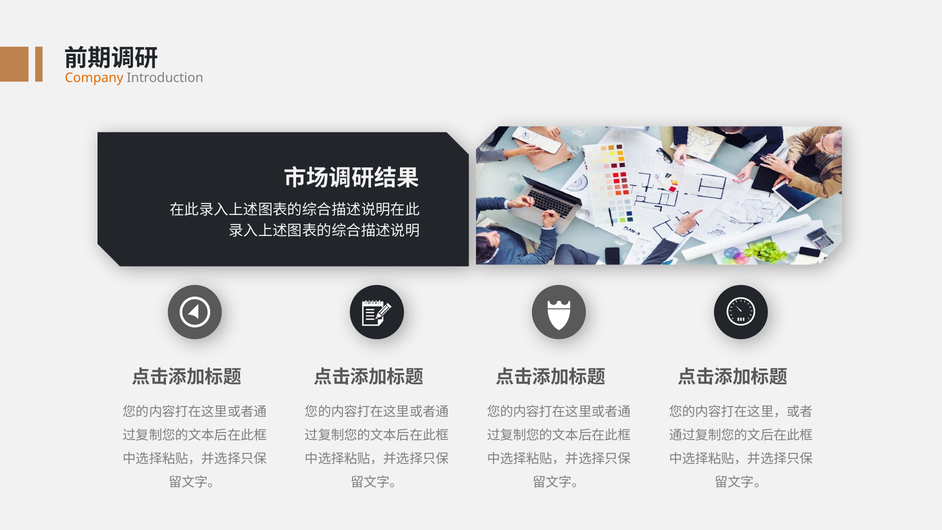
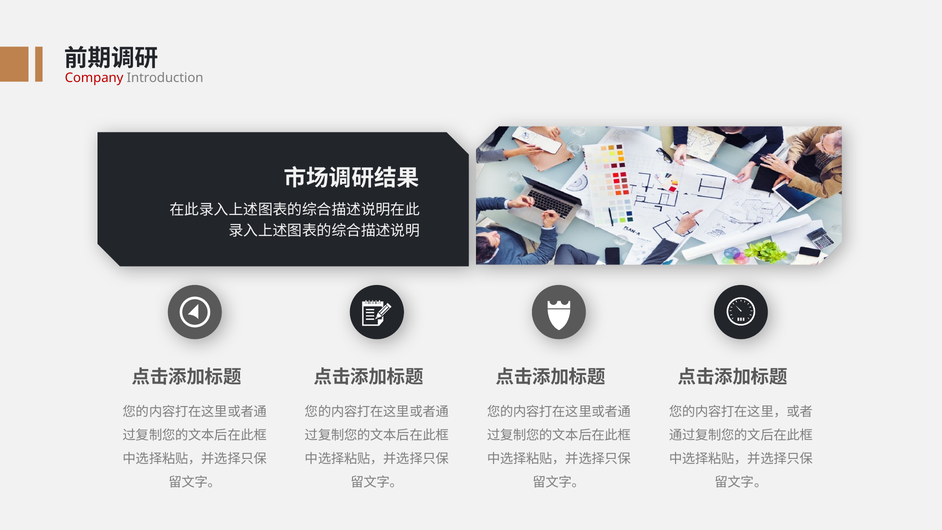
Company colour: orange -> red
